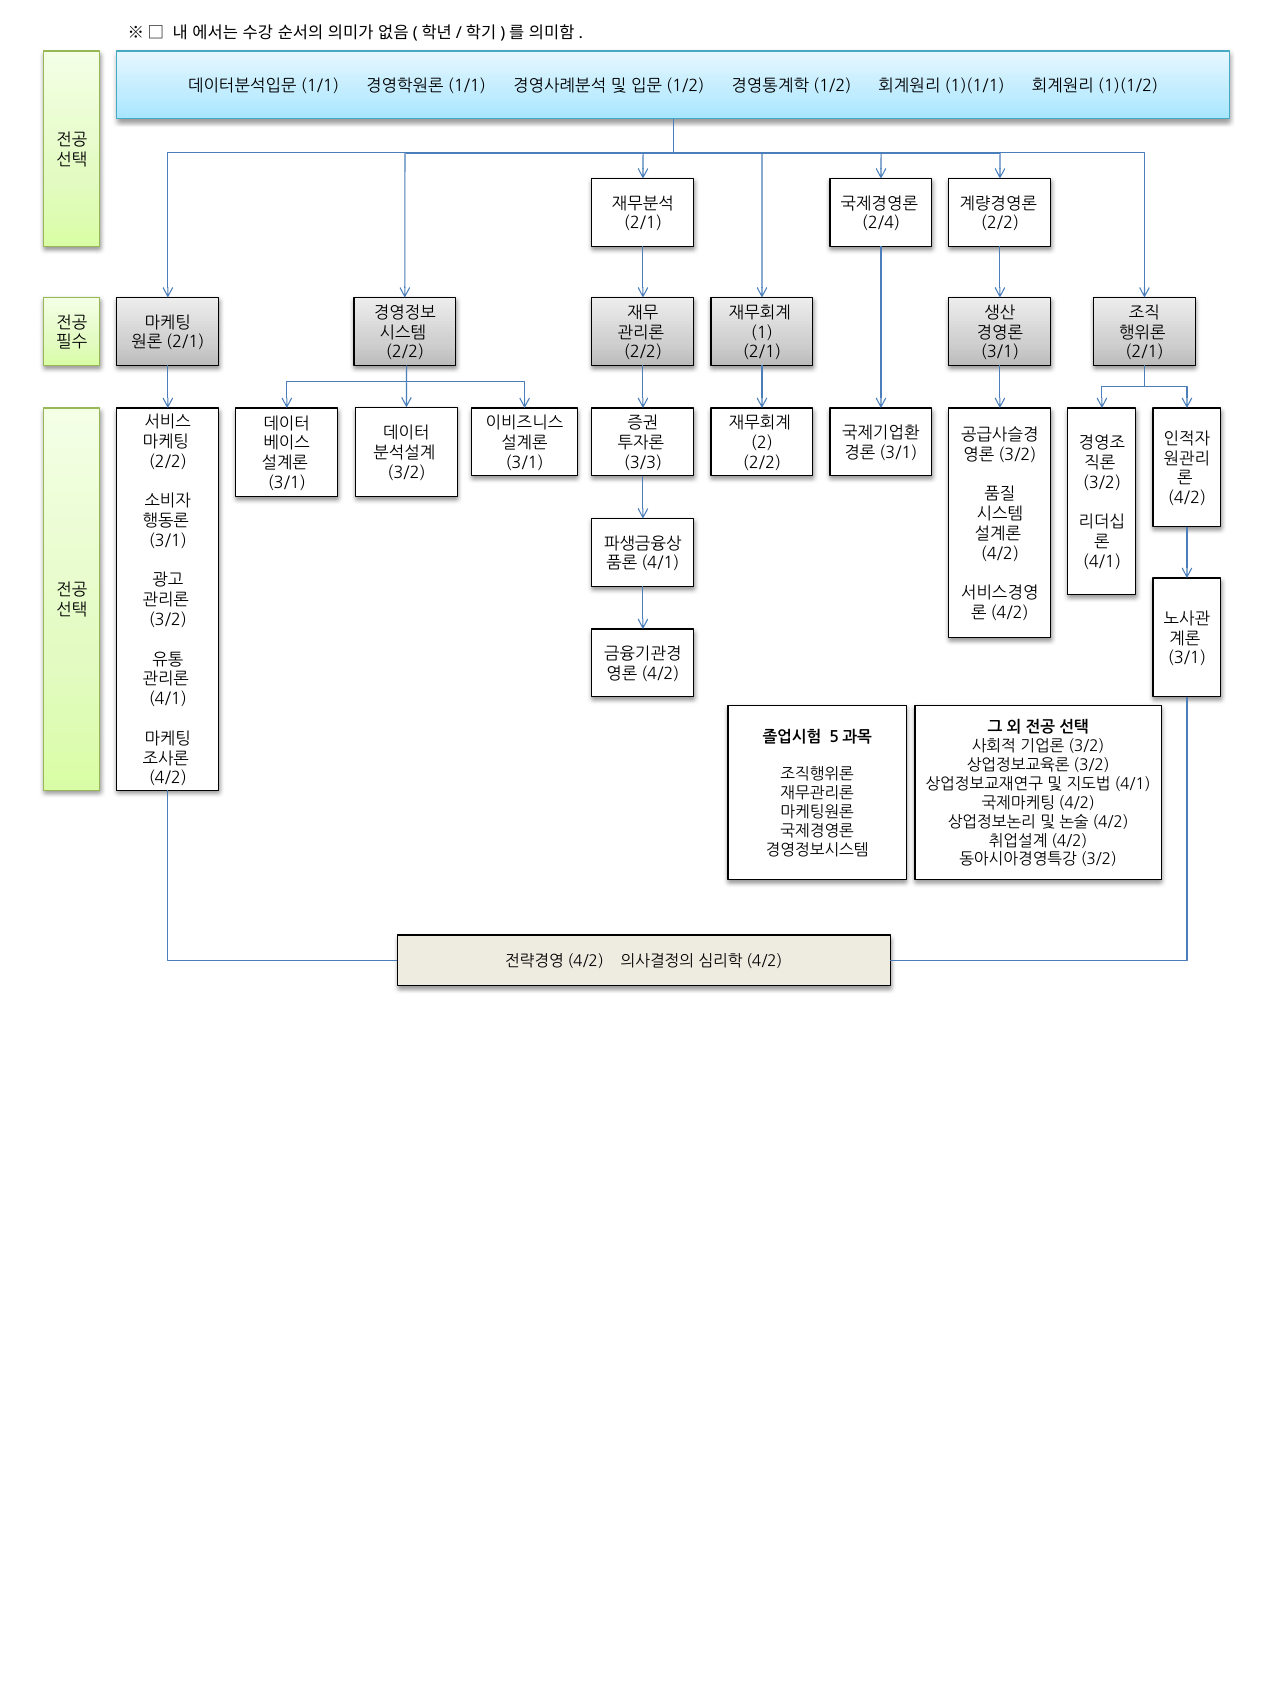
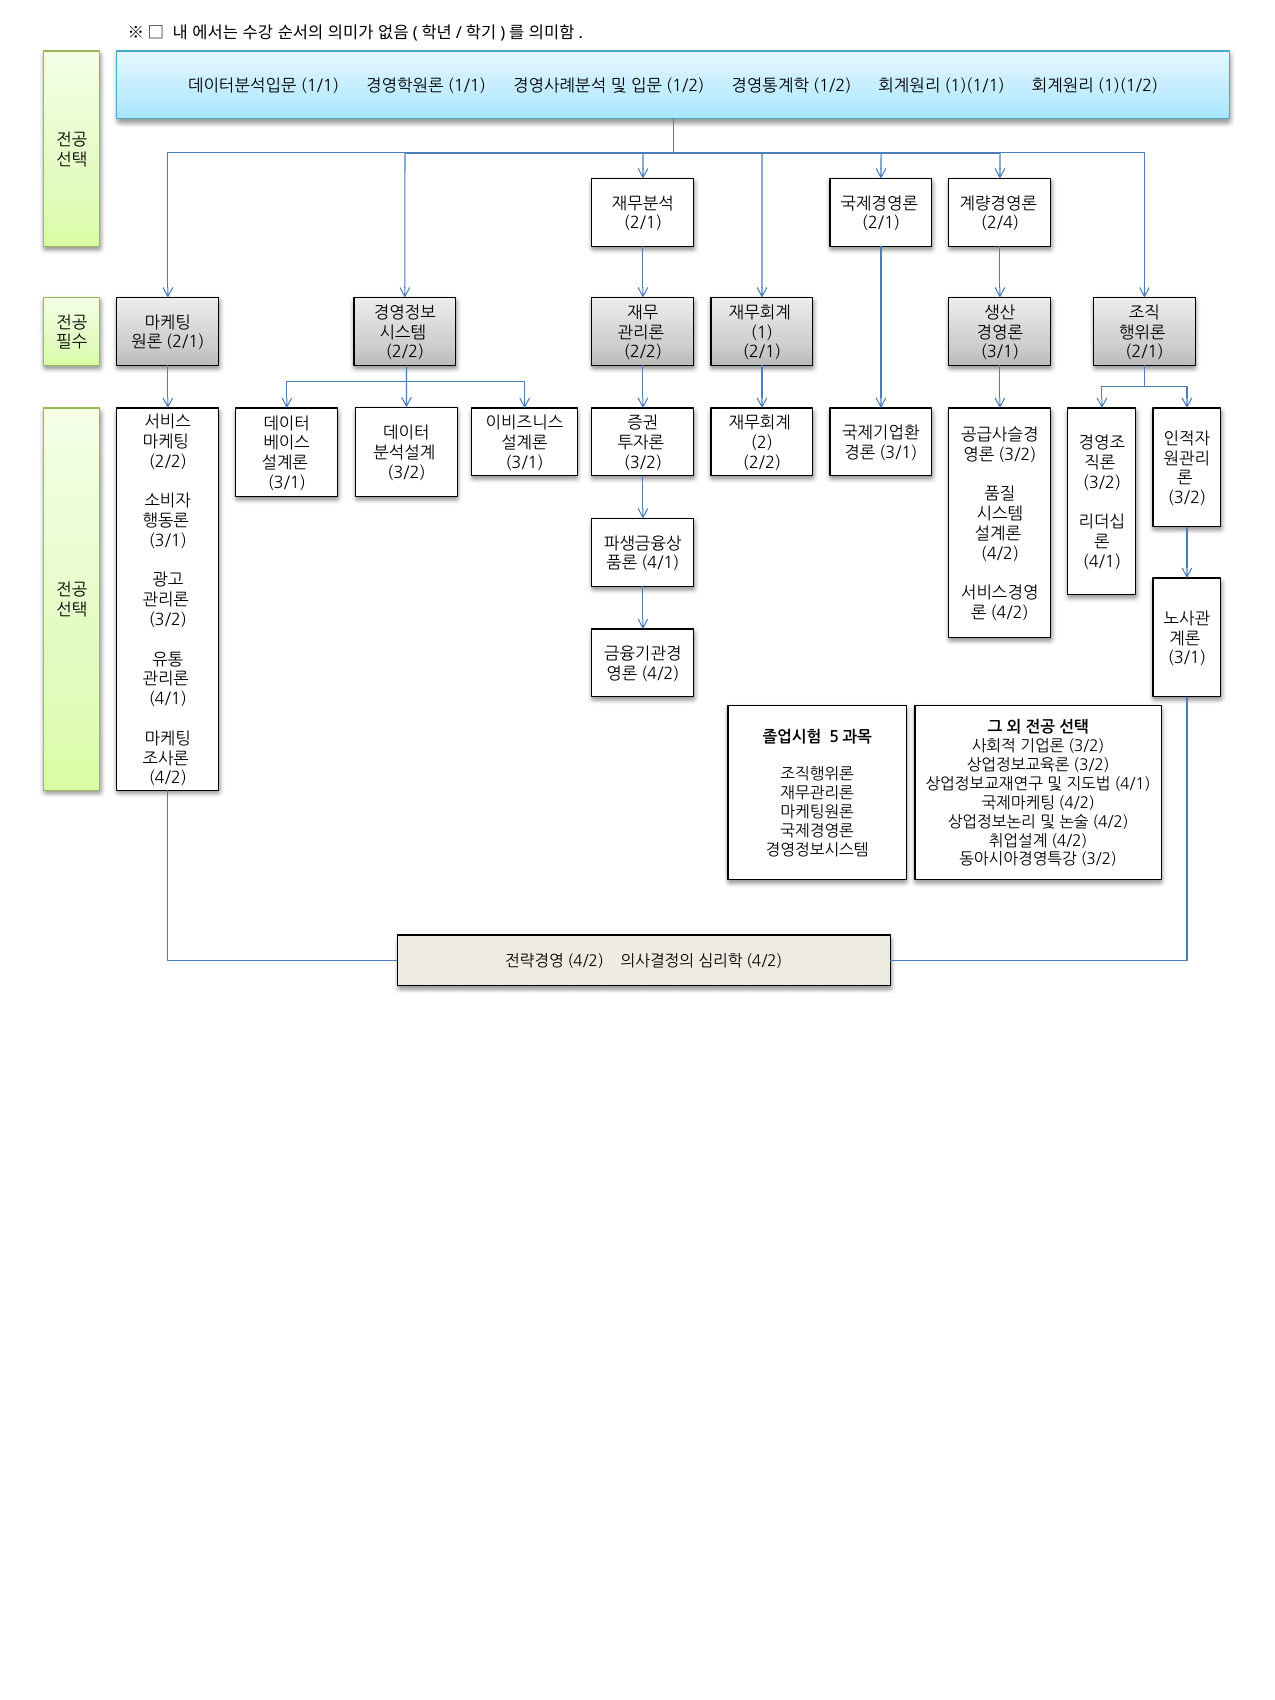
2/4 at (881, 224): 2/4 -> 2/1
2/2 at (1000, 224): 2/2 -> 2/4
3/3 at (643, 463): 3/3 -> 3/2
4/2 at (1187, 498): 4/2 -> 3/2
